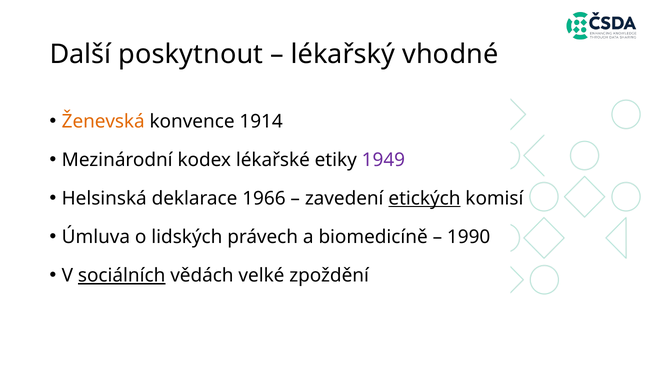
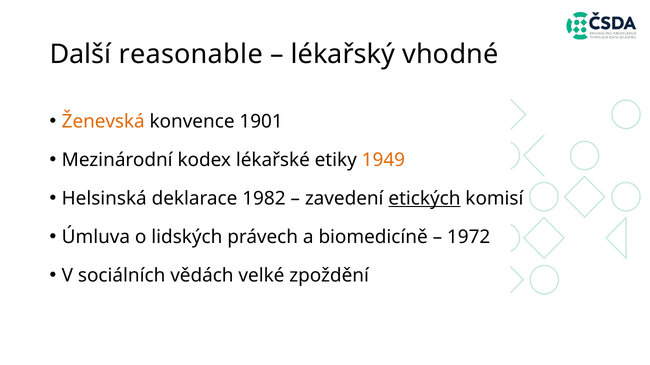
poskytnout: poskytnout -> reasonable
1914: 1914 -> 1901
1949 colour: purple -> orange
1966: 1966 -> 1982
1990: 1990 -> 1972
sociálních underline: present -> none
